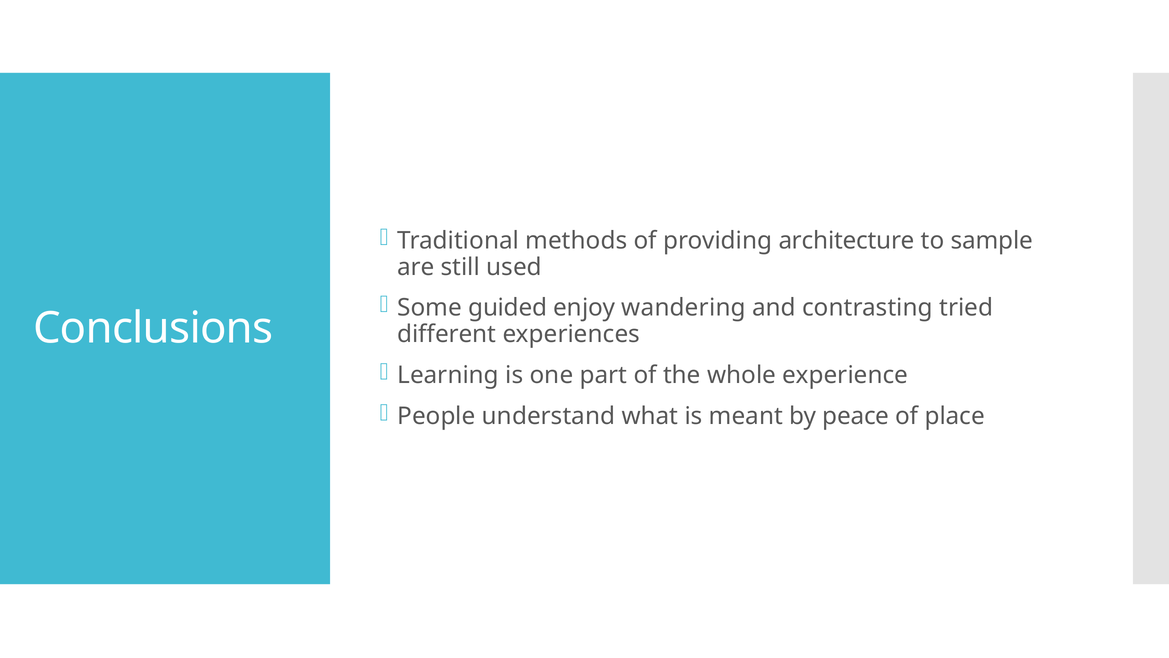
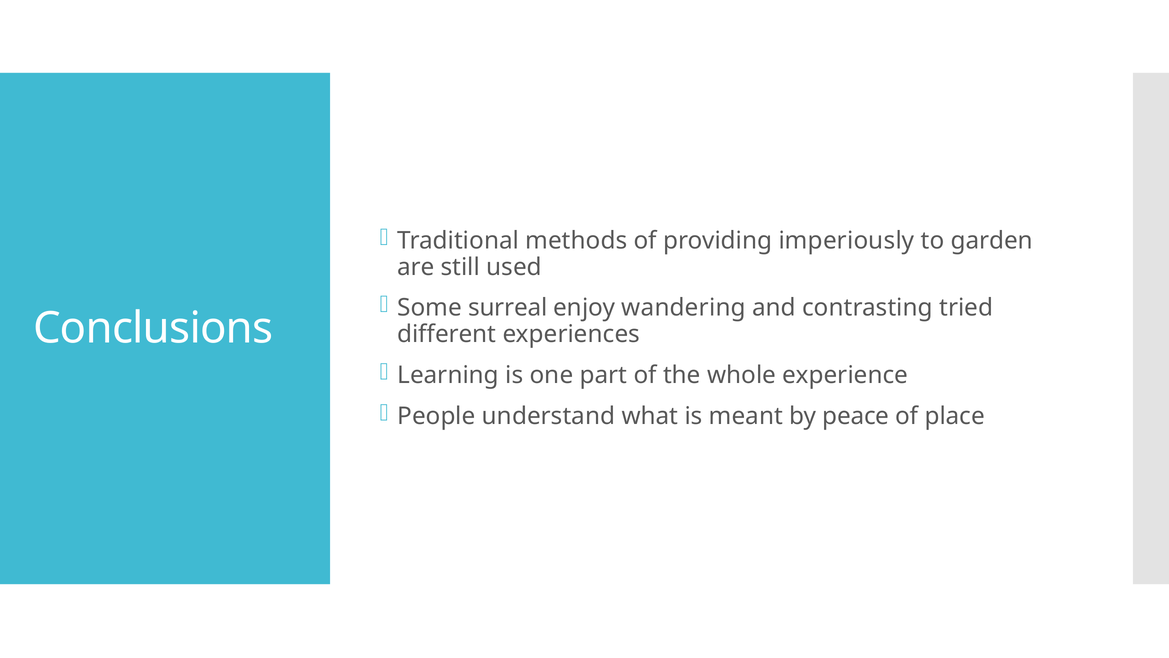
architecture: architecture -> imperiously
sample: sample -> garden
guided: guided -> surreal
